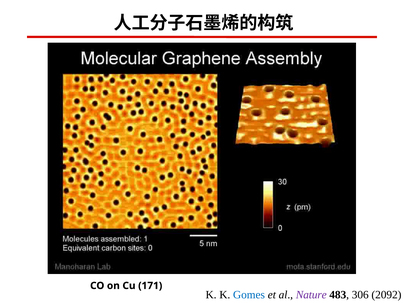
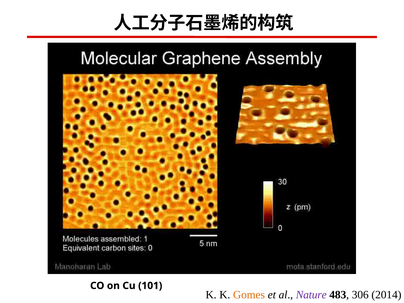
171: 171 -> 101
Gomes colour: blue -> orange
2092: 2092 -> 2014
